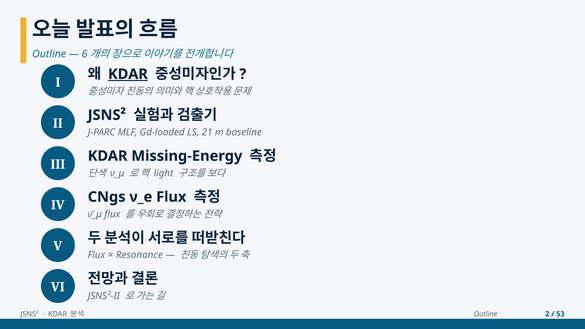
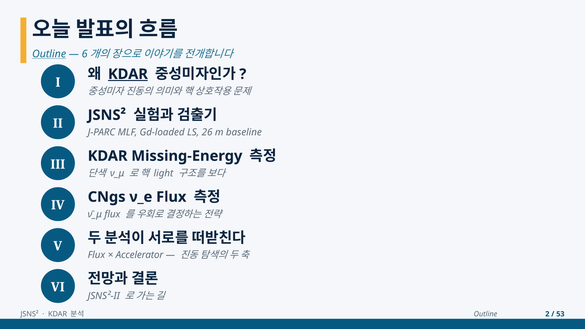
Outline at (49, 54) underline: none -> present
21: 21 -> 26
Resonance: Resonance -> Accelerator
